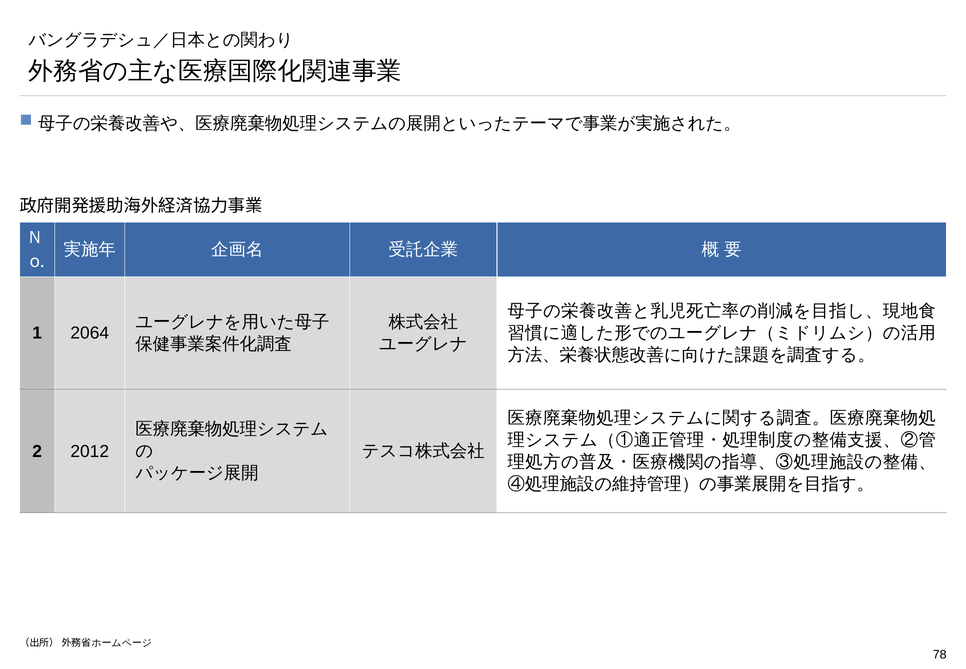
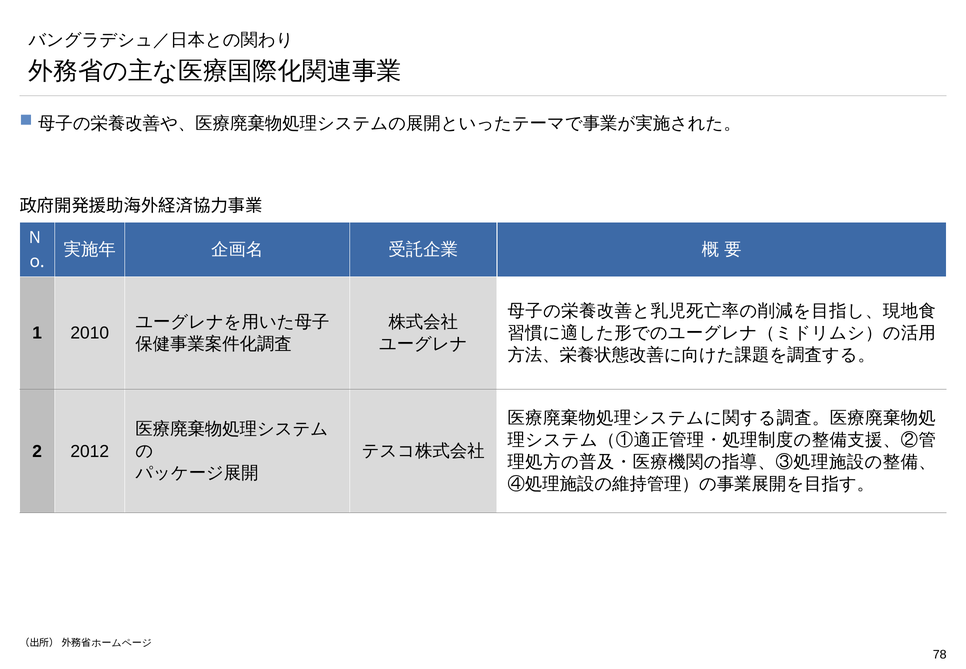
2064: 2064 -> 2010
